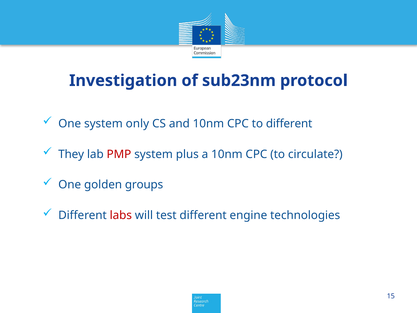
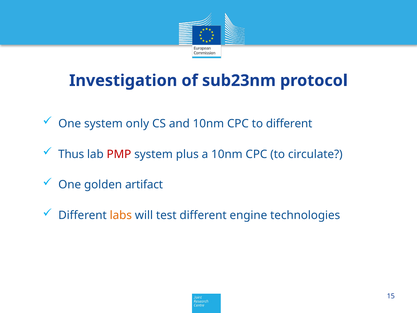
They: They -> Thus
groups: groups -> artifact
labs colour: red -> orange
